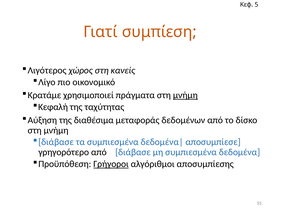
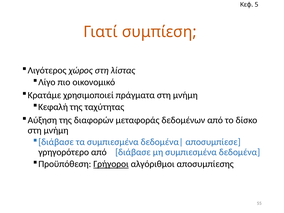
κανείς: κανείς -> λίστας
μνήμη at (185, 95) underline: present -> none
διαθέσιμα: διαθέσιμα -> διαφορών
